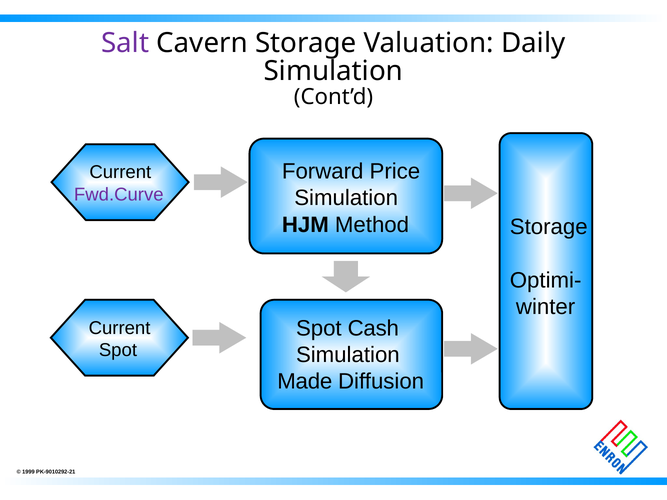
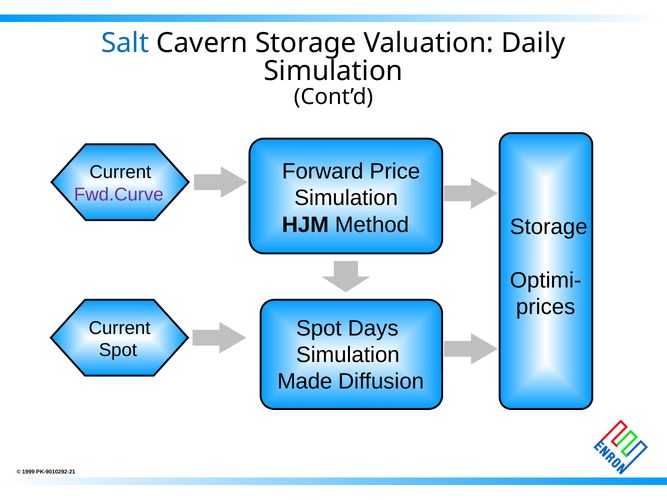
Salt colour: purple -> blue
winter: winter -> prices
Cash: Cash -> Days
